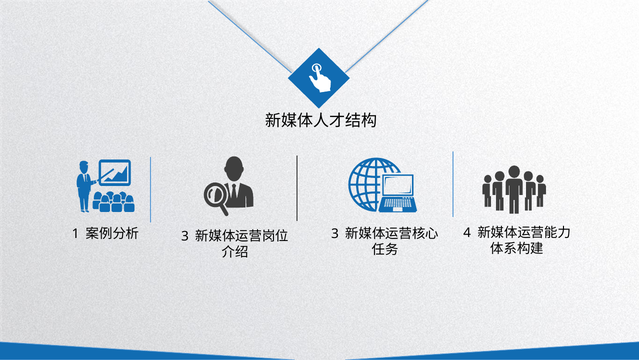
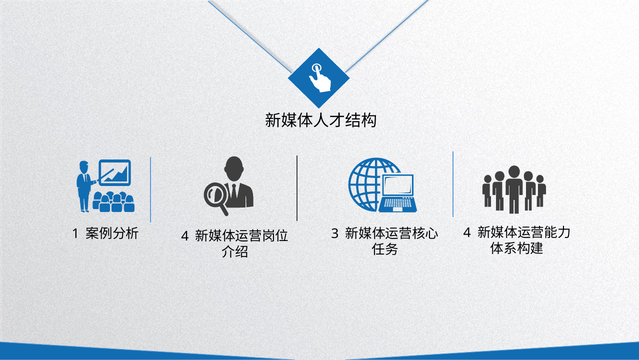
3 at (185, 236): 3 -> 4
